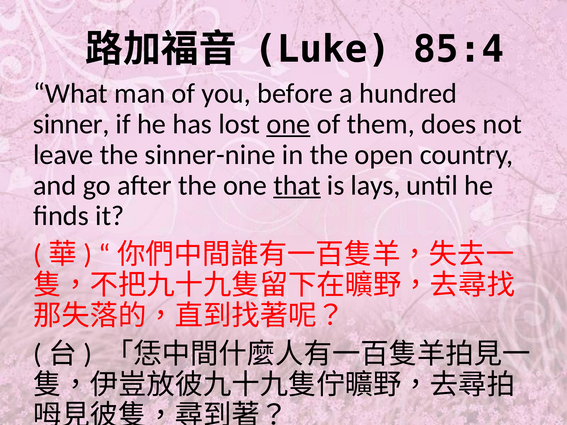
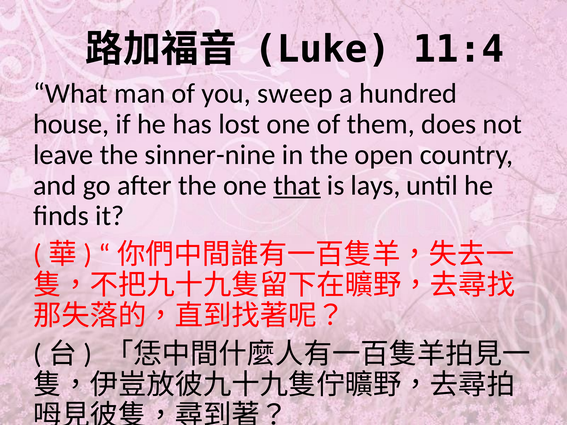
85:4: 85:4 -> 11:4
before: before -> sweep
sinner: sinner -> house
one at (288, 124) underline: present -> none
